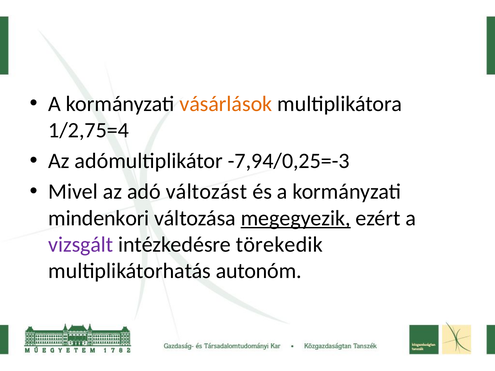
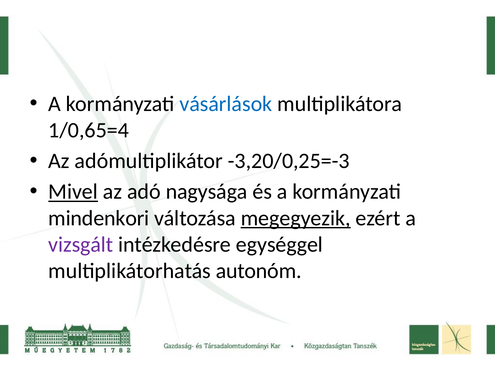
vásárlások colour: orange -> blue
1/2,75=4: 1/2,75=4 -> 1/0,65=4
-7,94/0,25=-3: -7,94/0,25=-3 -> -3,20/0,25=-3
Mivel underline: none -> present
változást: változást -> nagysága
törekedik: törekedik -> egységgel
